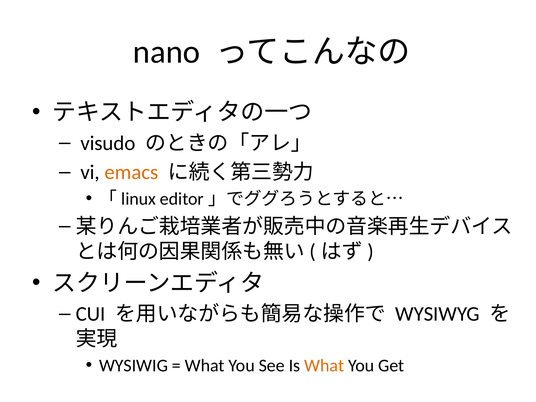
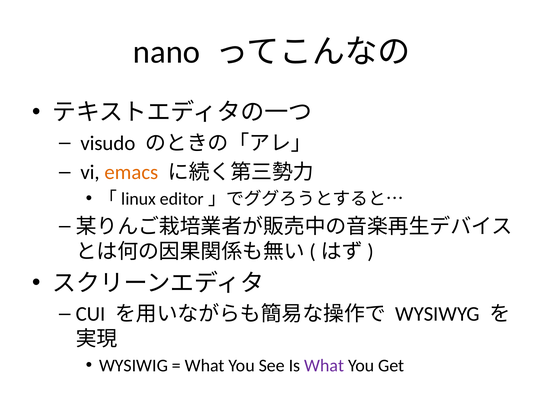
What at (324, 366) colour: orange -> purple
